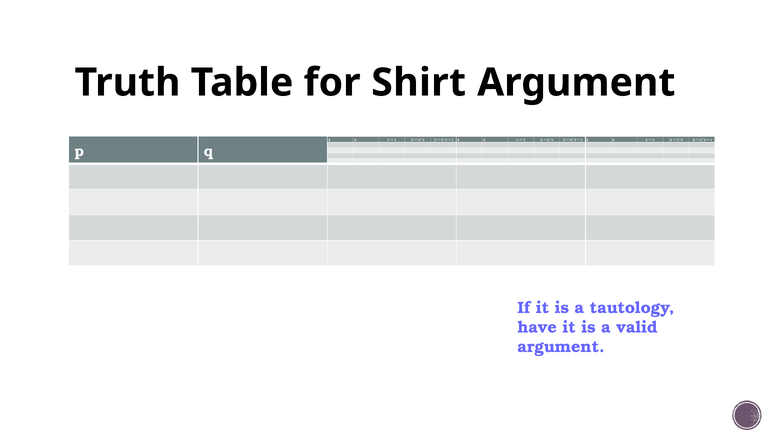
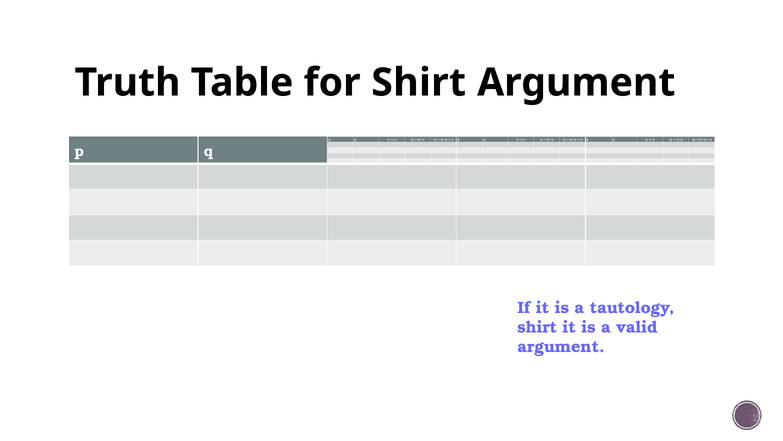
have at (537, 327): have -> shirt
